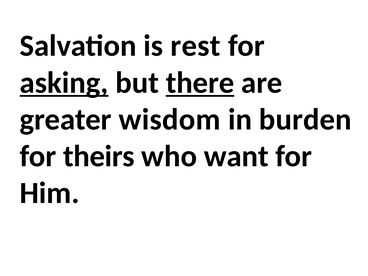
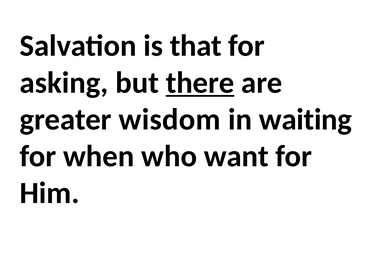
rest: rest -> that
asking underline: present -> none
burden: burden -> waiting
theirs: theirs -> when
